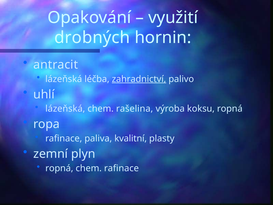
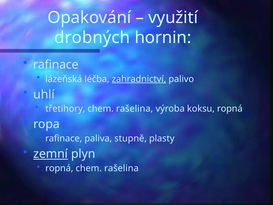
antracit at (56, 65): antracit -> rafinace
lázeňská at (65, 109): lázeňská -> třetihory
kvalitní: kvalitní -> stupně
zemní underline: none -> present
rafinace at (121, 168): rafinace -> rašelina
